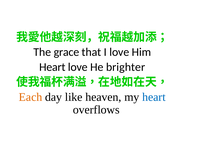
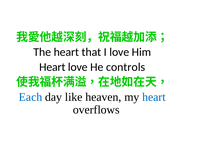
The grace: grace -> heart
brighter: brighter -> controls
Each colour: orange -> blue
